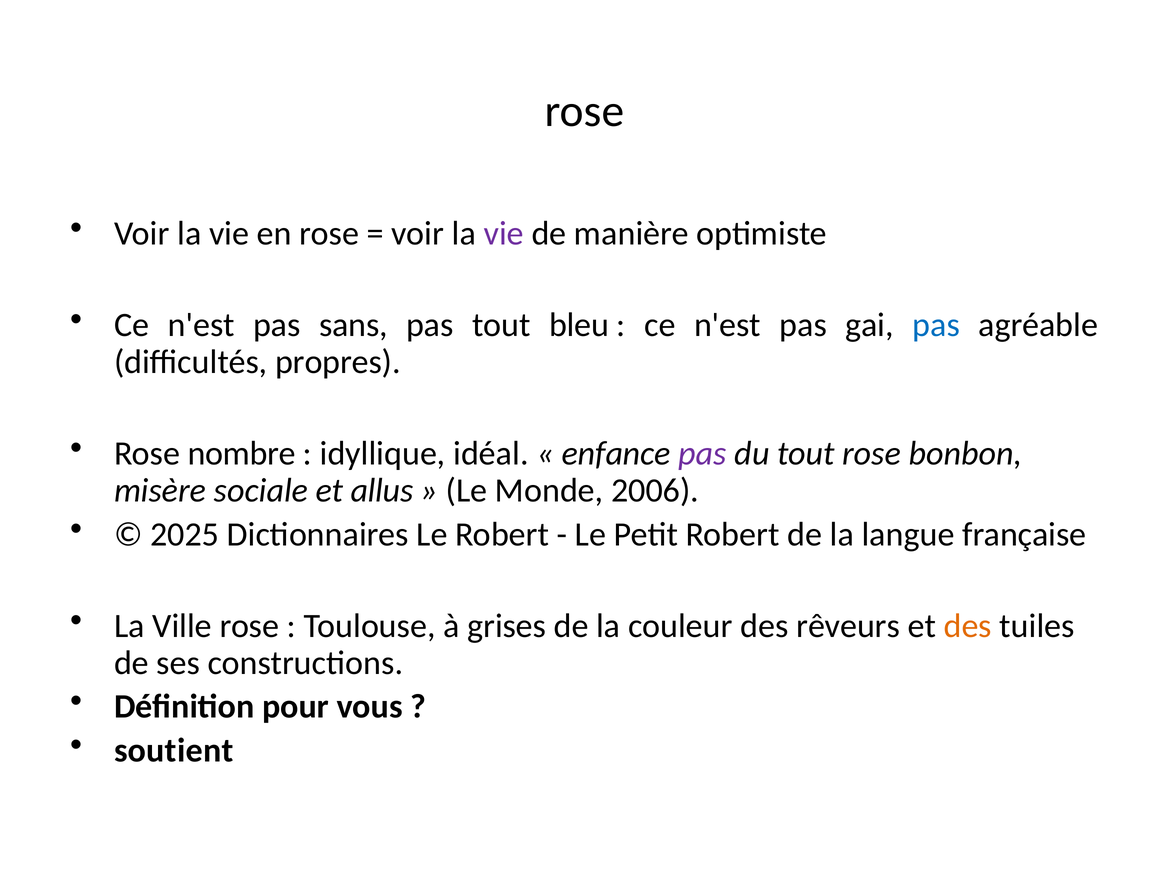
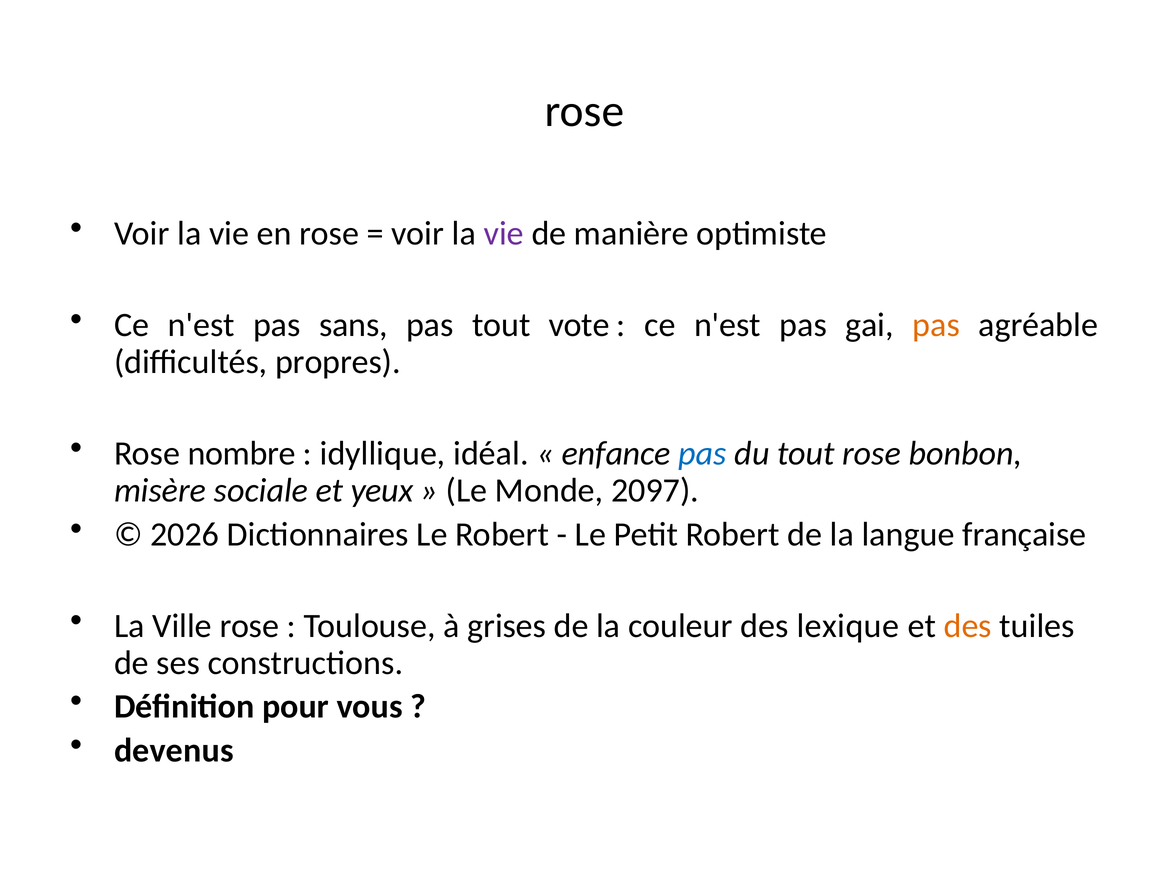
bleu: bleu -> vote
pas at (936, 325) colour: blue -> orange
pas at (703, 454) colour: purple -> blue
allus: allus -> yeux
2006: 2006 -> 2097
2025: 2025 -> 2026
rêveurs: rêveurs -> lexique
soutient: soutient -> devenus
